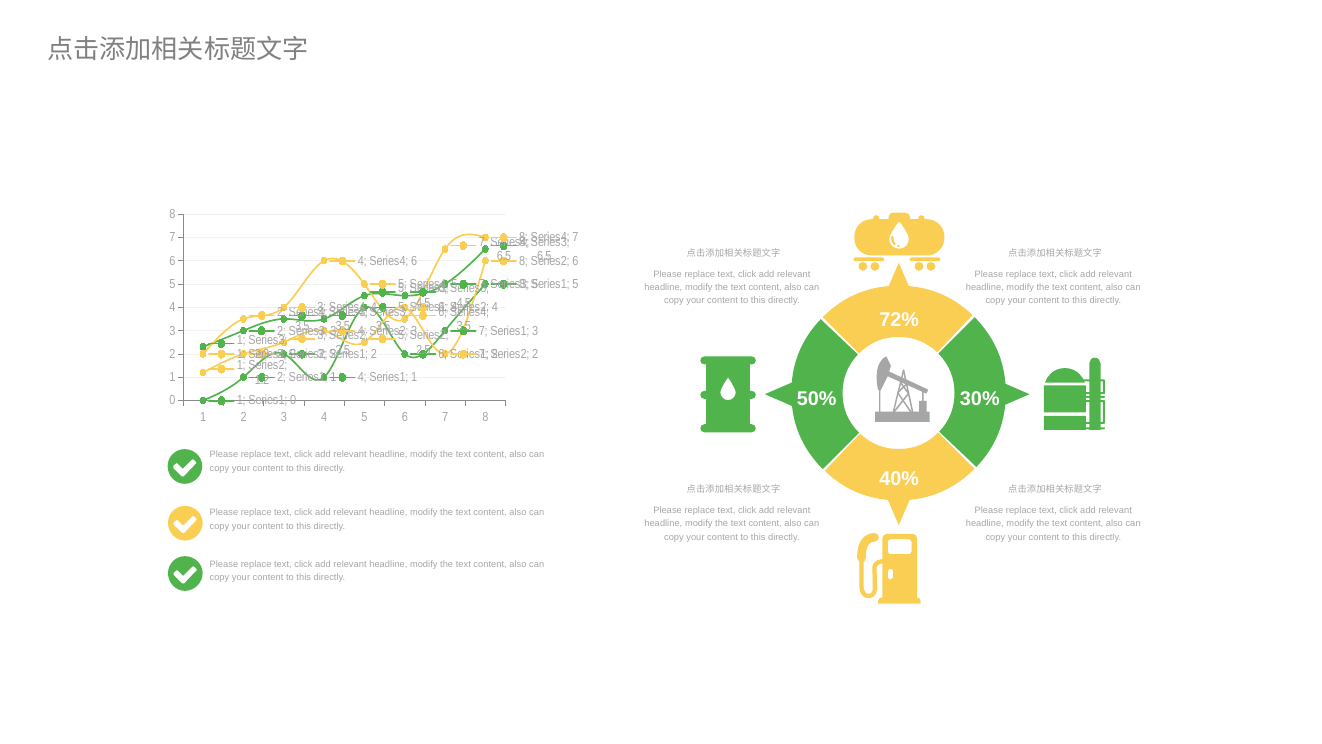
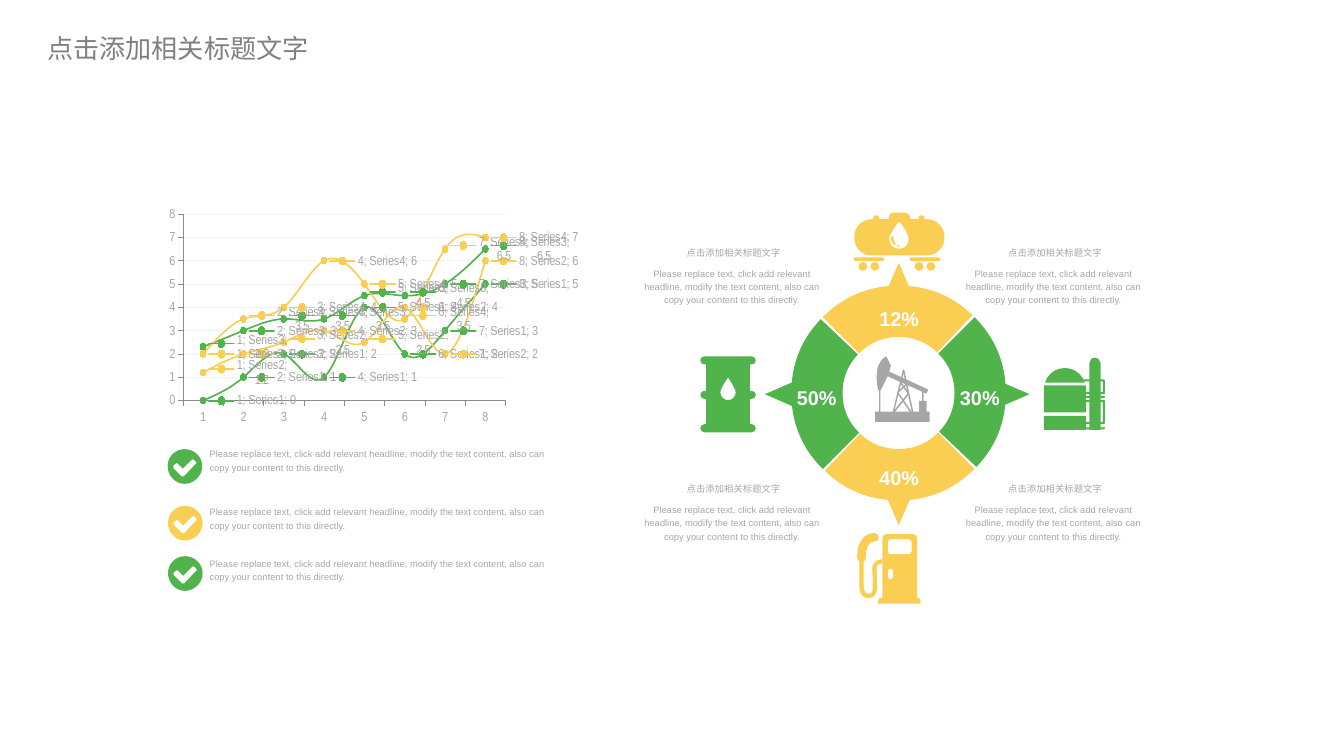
72%: 72% -> 12%
